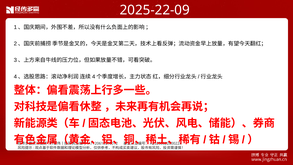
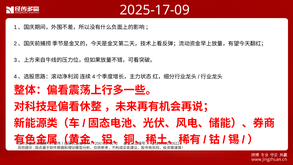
2025-22-09: 2025-22-09 -> 2025-17-09
